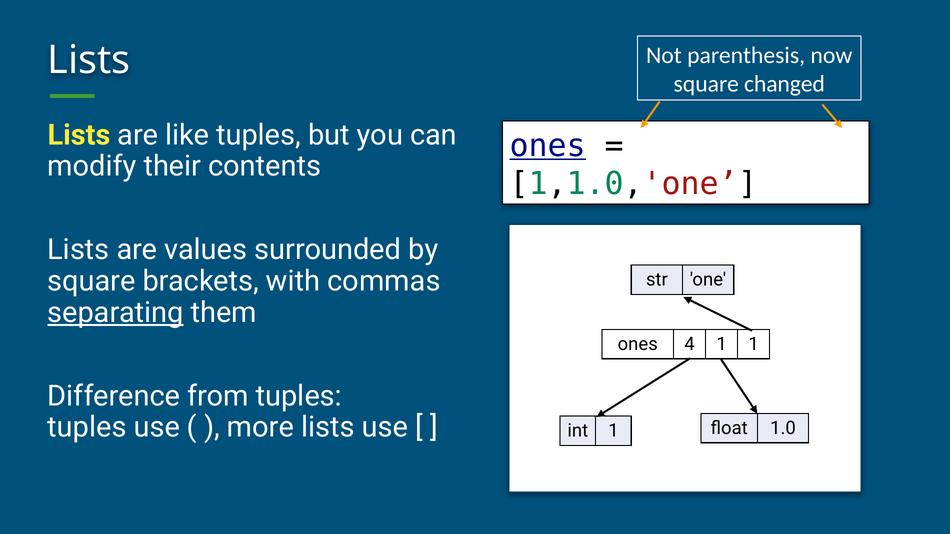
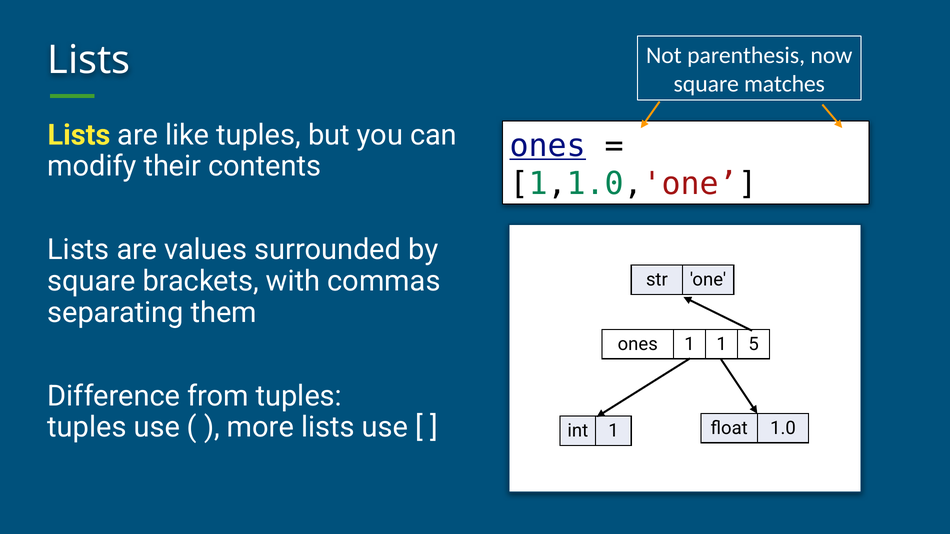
changed: changed -> matches
separating underline: present -> none
ones 4: 4 -> 1
1 1: 1 -> 5
